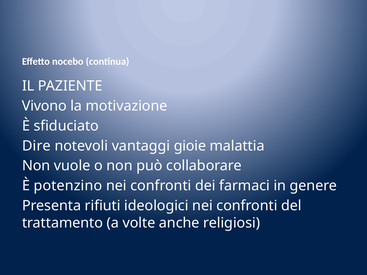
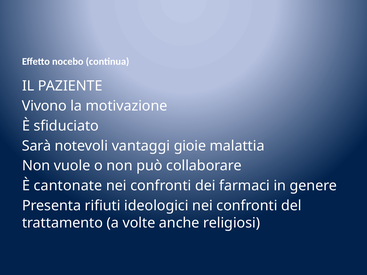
Dire: Dire -> Sarà
potenzino: potenzino -> cantonate
